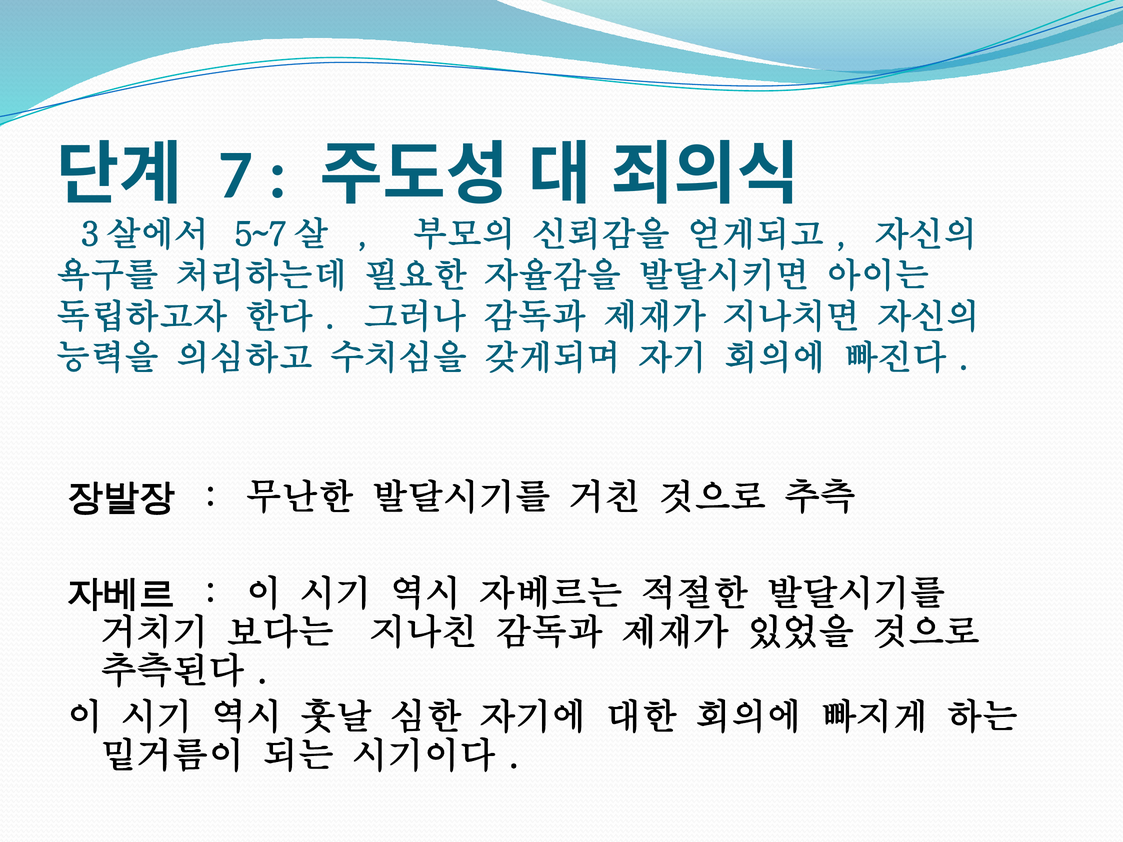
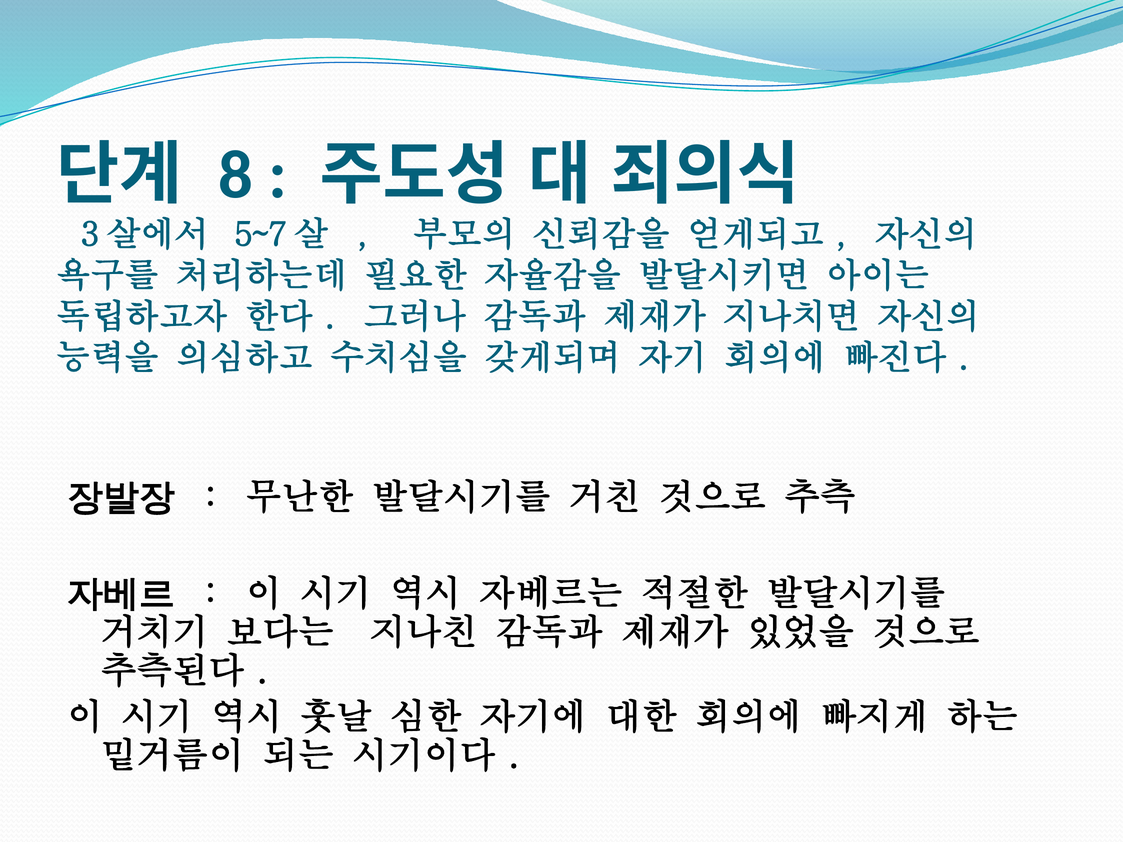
7: 7 -> 8
